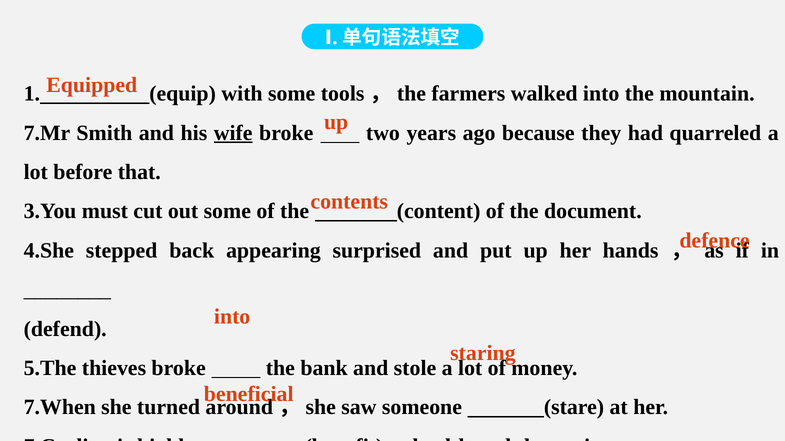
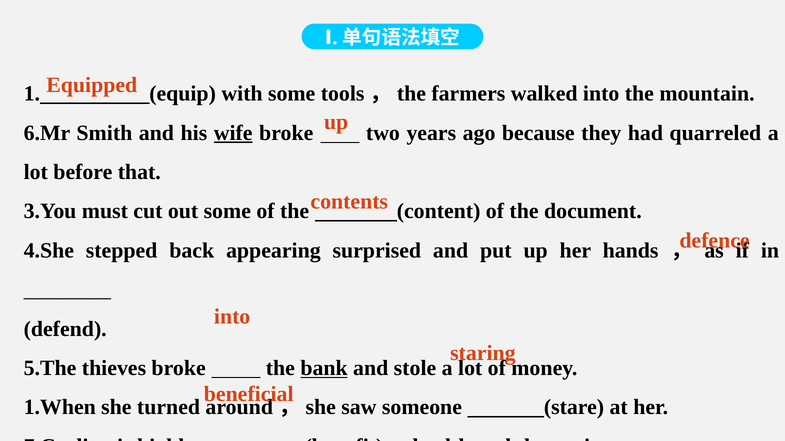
7.Mr: 7.Mr -> 6.Mr
bank underline: none -> present
7.When: 7.When -> 1.When
